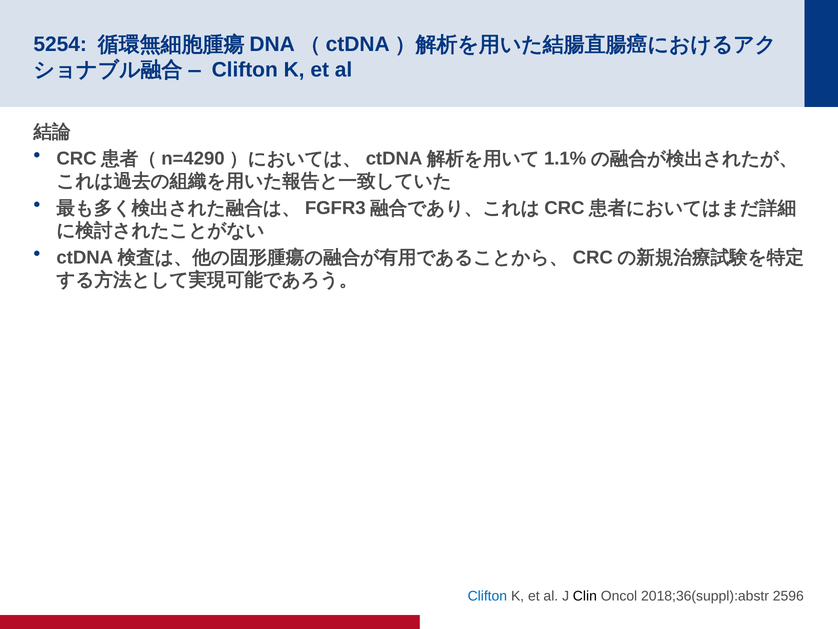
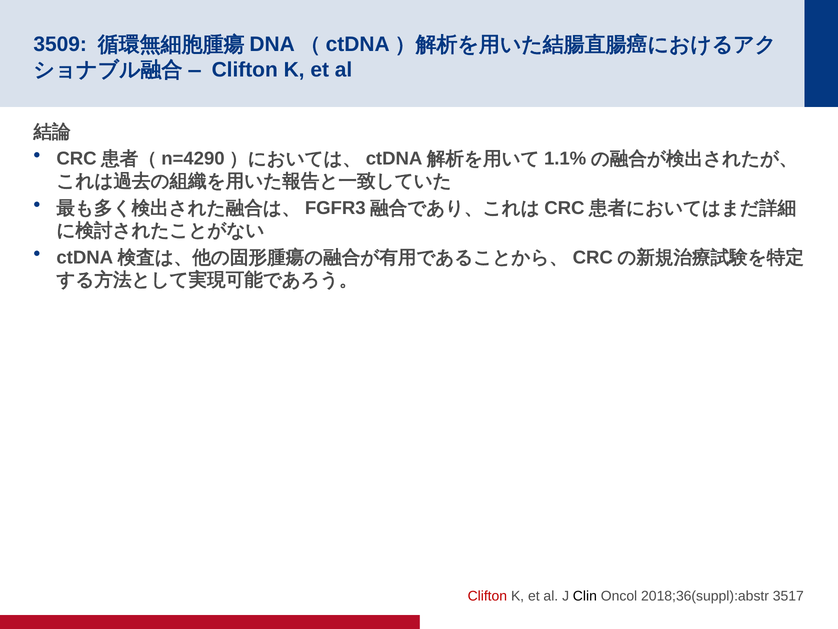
5254: 5254 -> 3509
Clifton at (487, 596) colour: blue -> red
2596: 2596 -> 3517
